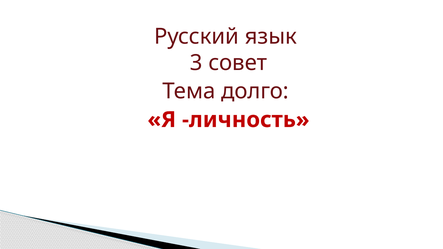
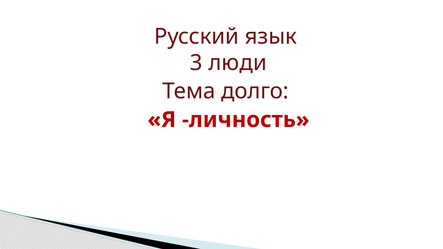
совет: совет -> люди
